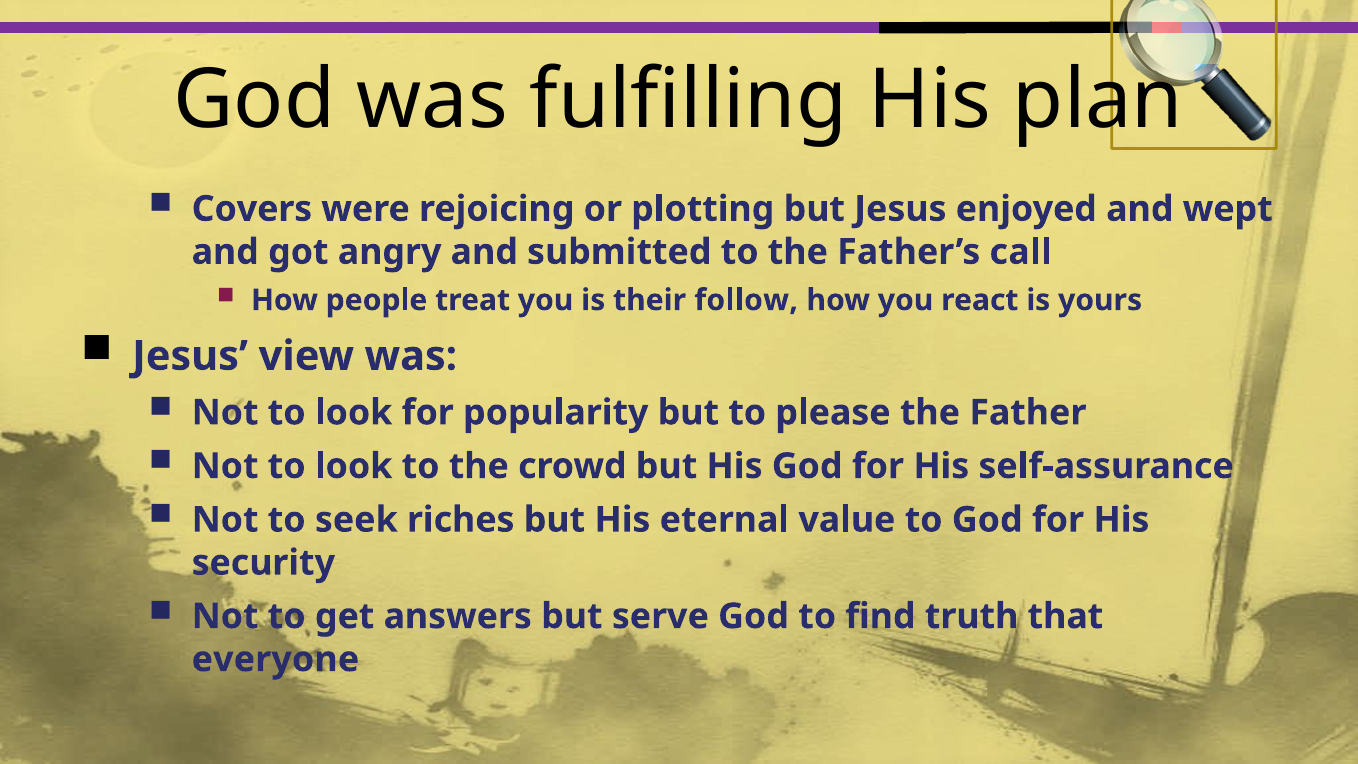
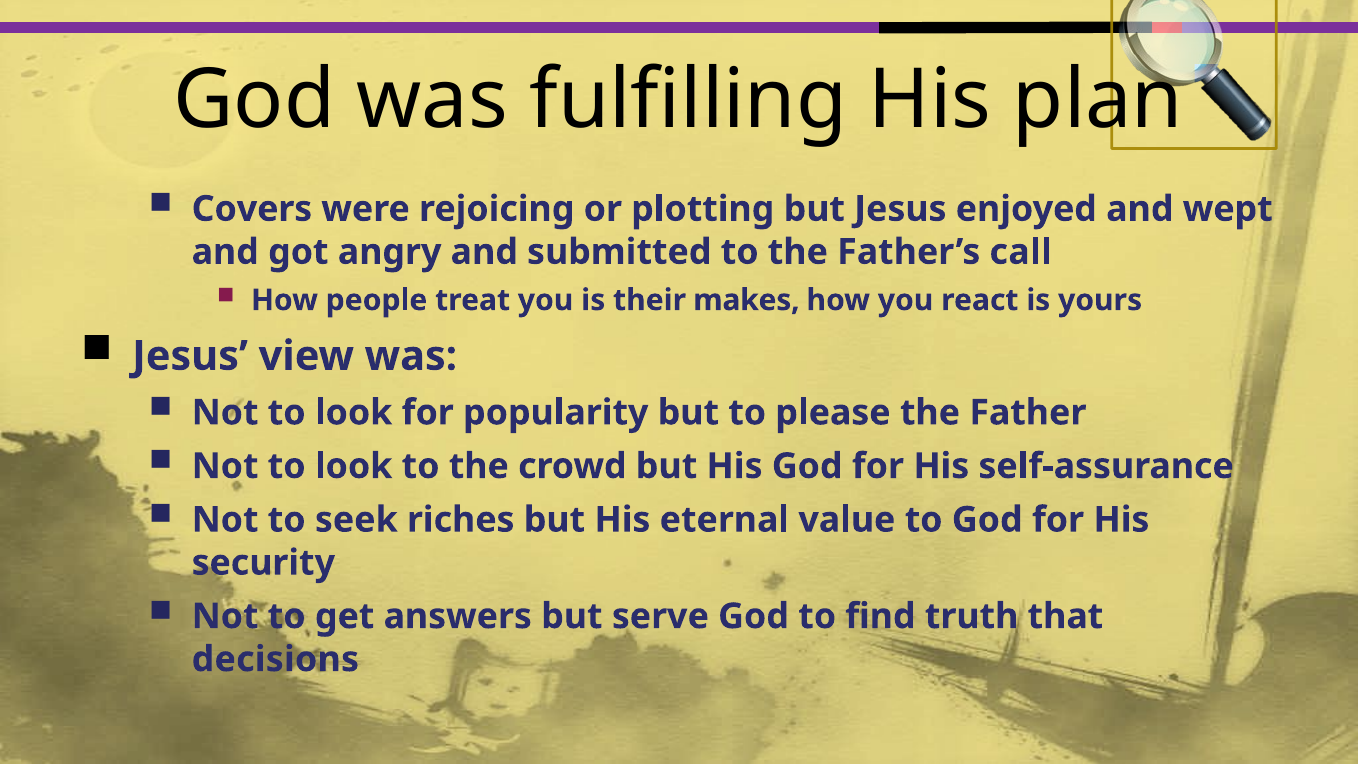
follow: follow -> makes
everyone: everyone -> decisions
